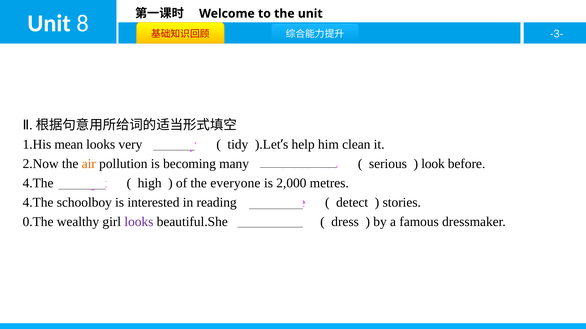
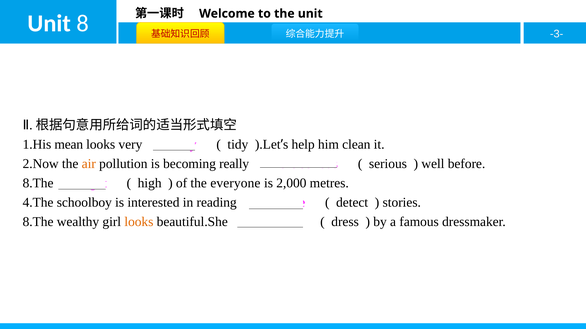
many: many -> really
look: look -> well
4.The at (38, 183): 4.The -> 8.The
0.The at (38, 222): 0.The -> 8.The
looks at (139, 222) colour: purple -> orange
